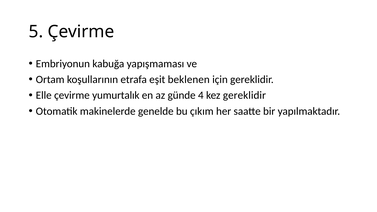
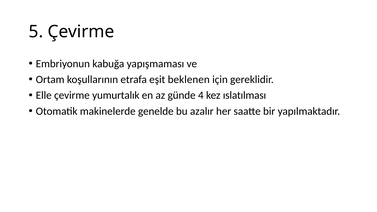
kez gereklidir: gereklidir -> ıslatılması
çıkım: çıkım -> azalır
